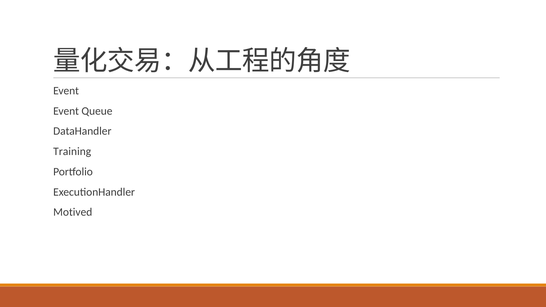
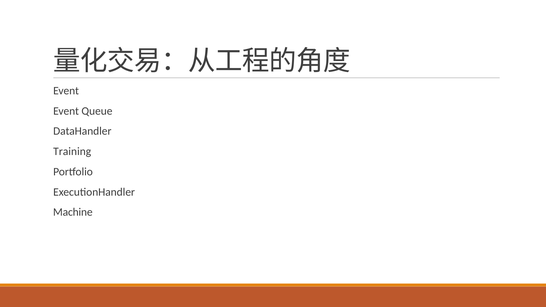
Motived: Motived -> Machine
